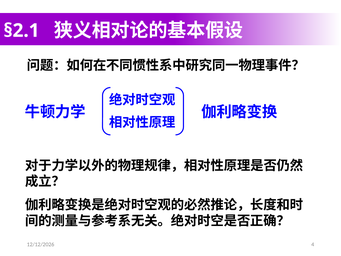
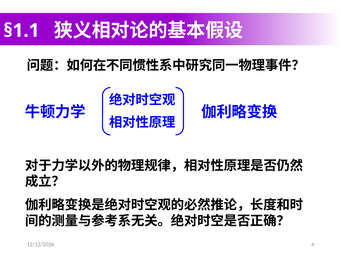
§2.1: §2.1 -> §1.1
